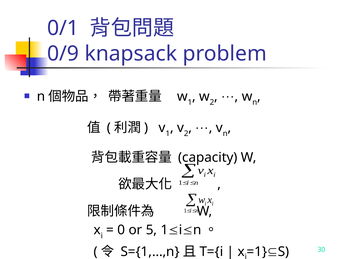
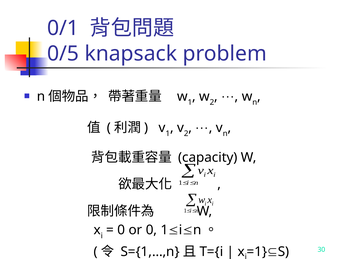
0/9: 0/9 -> 0/5
or 5: 5 -> 0
